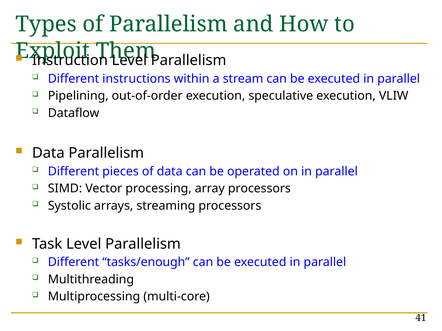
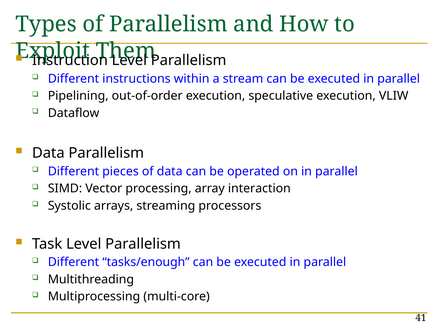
array processors: processors -> interaction
